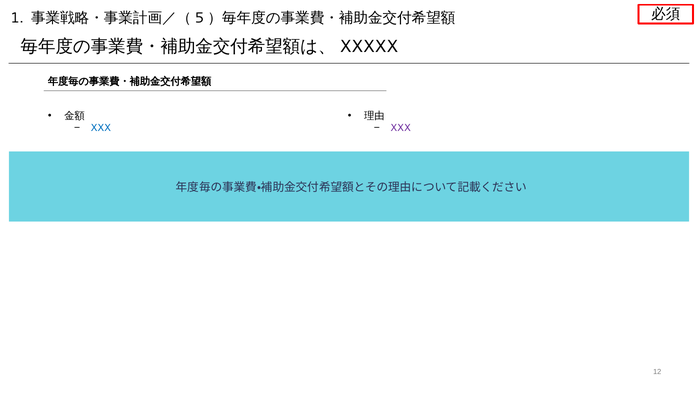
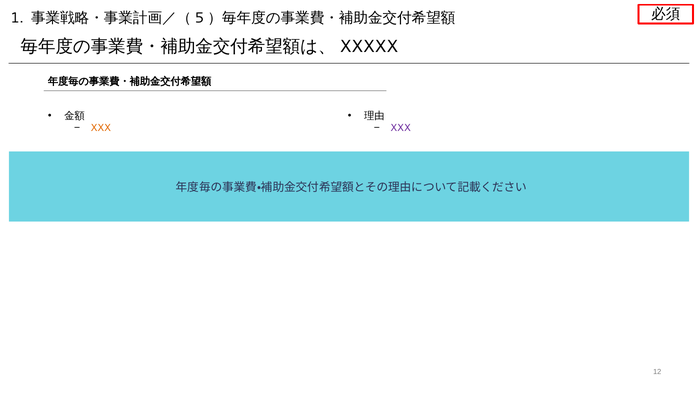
XXX at (101, 128) colour: blue -> orange
